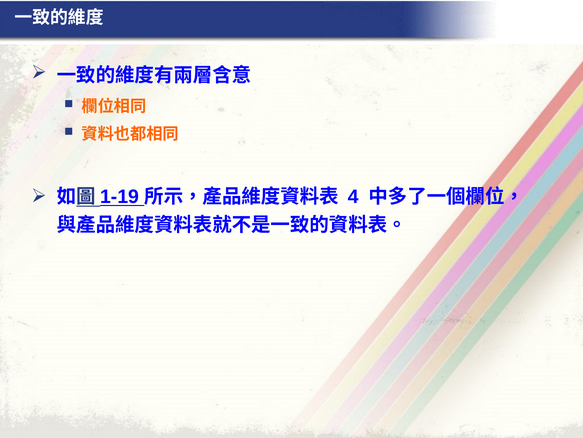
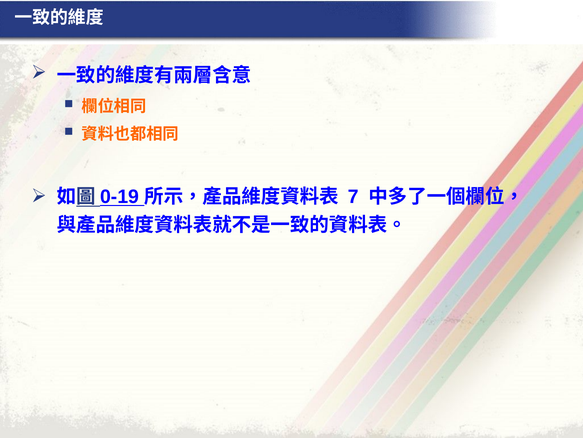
1-19: 1-19 -> 0-19
4: 4 -> 7
